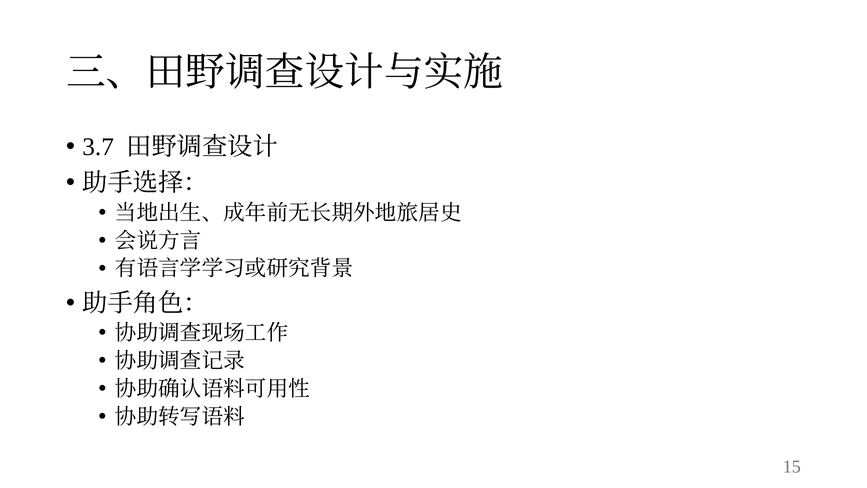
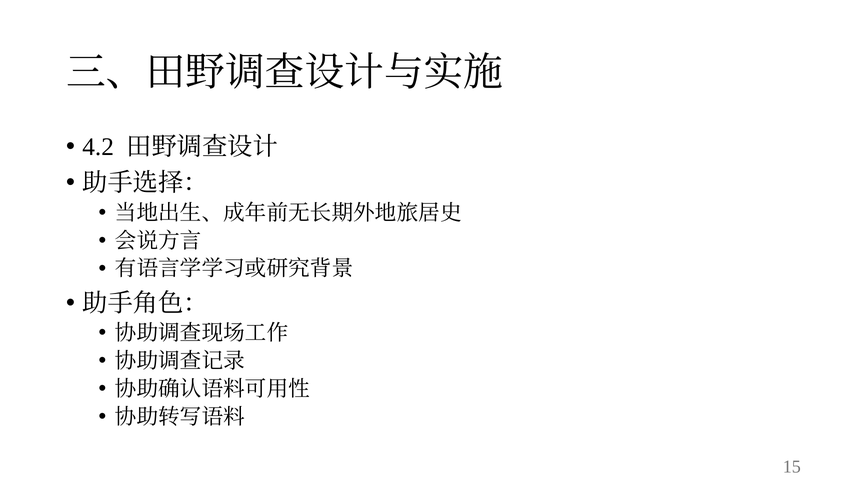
3.7: 3.7 -> 4.2
